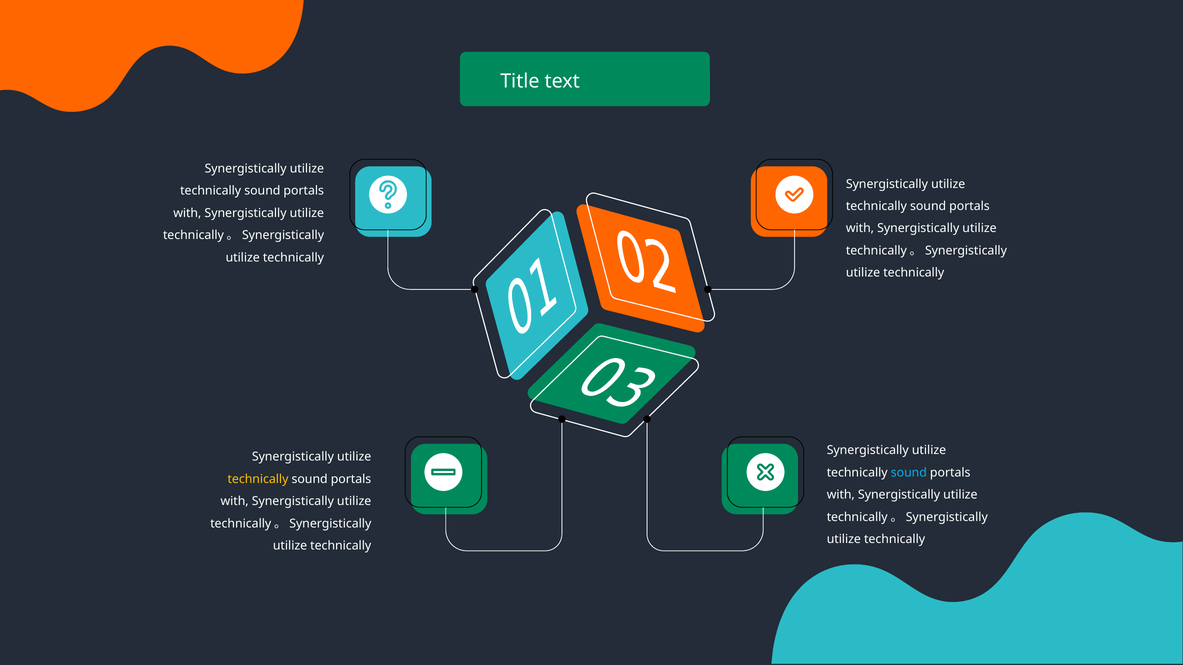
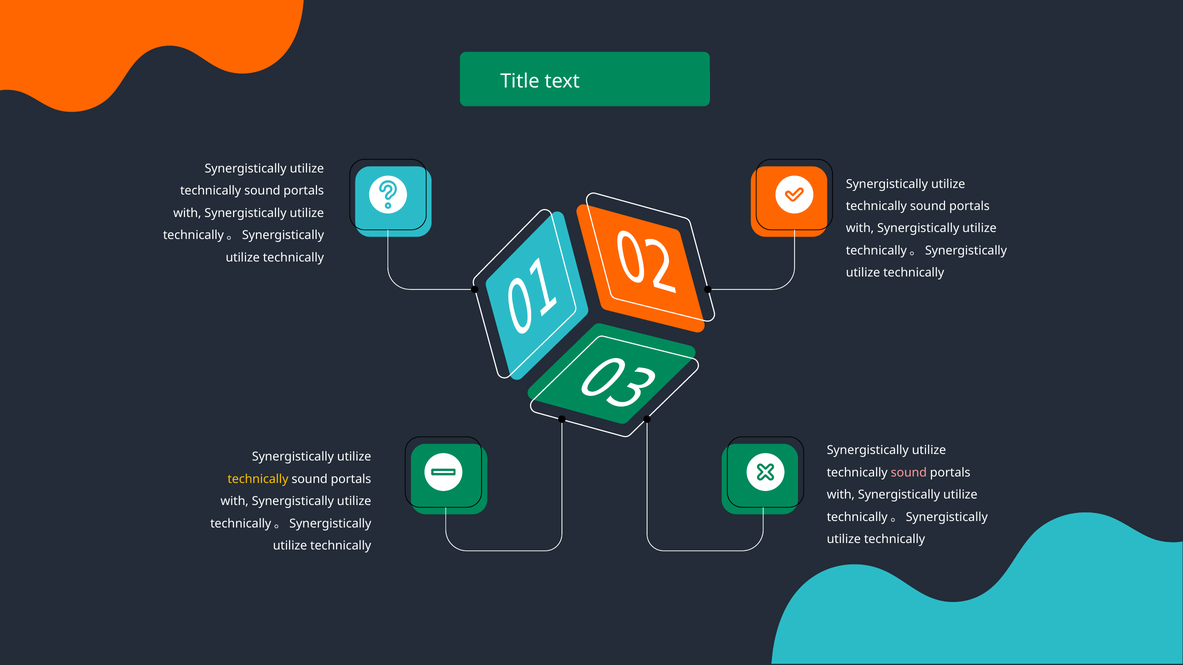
sound at (909, 473) colour: light blue -> pink
